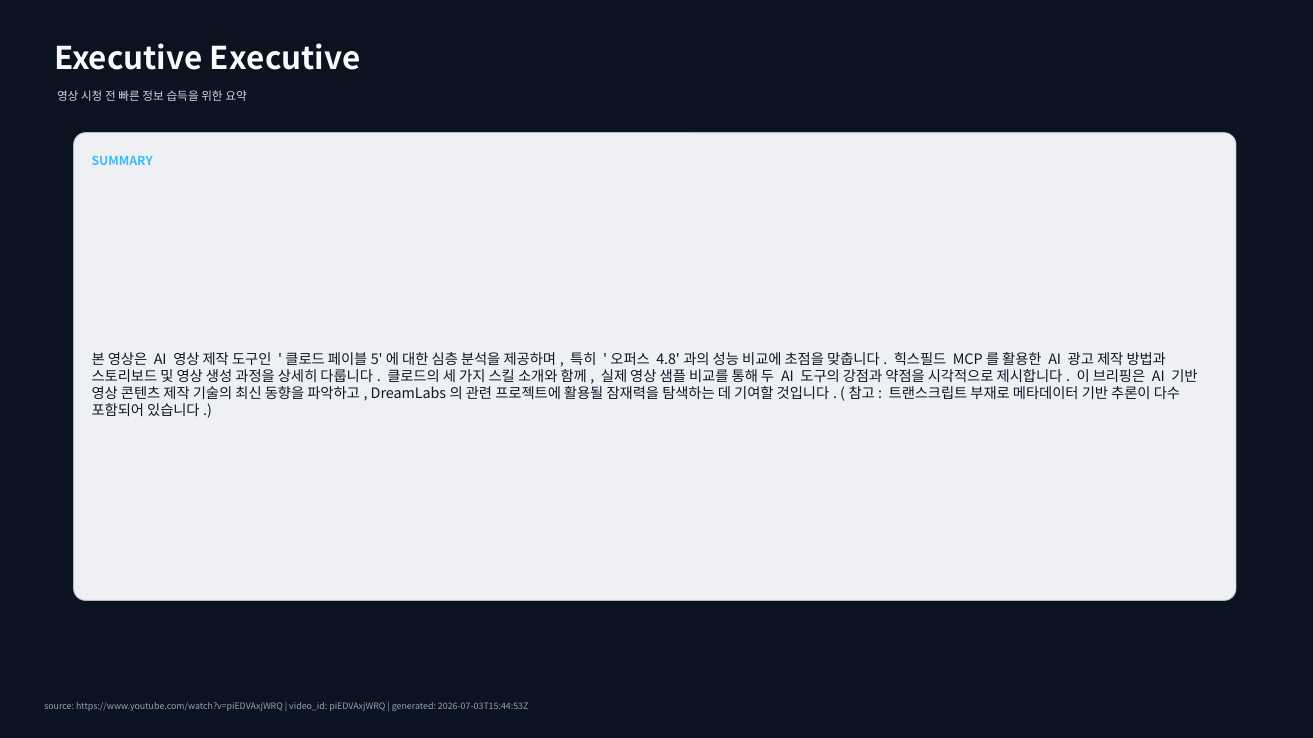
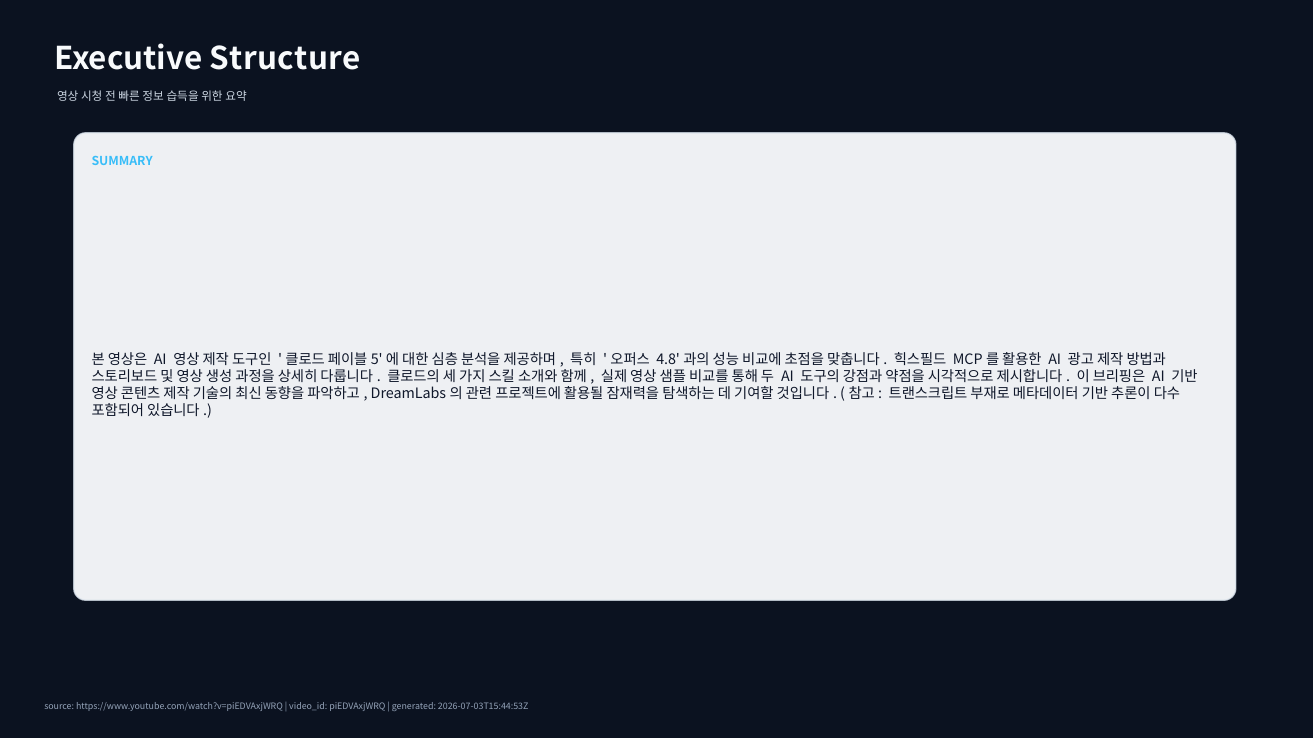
Executive Executive: Executive -> Structure
